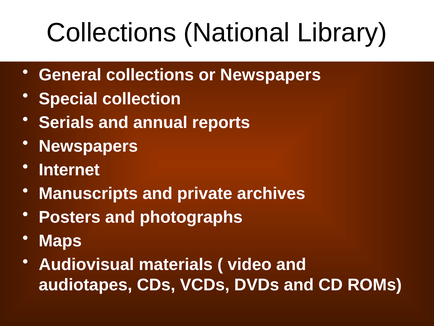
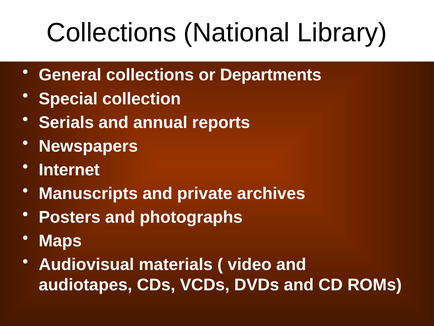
or Newspapers: Newspapers -> Departments
